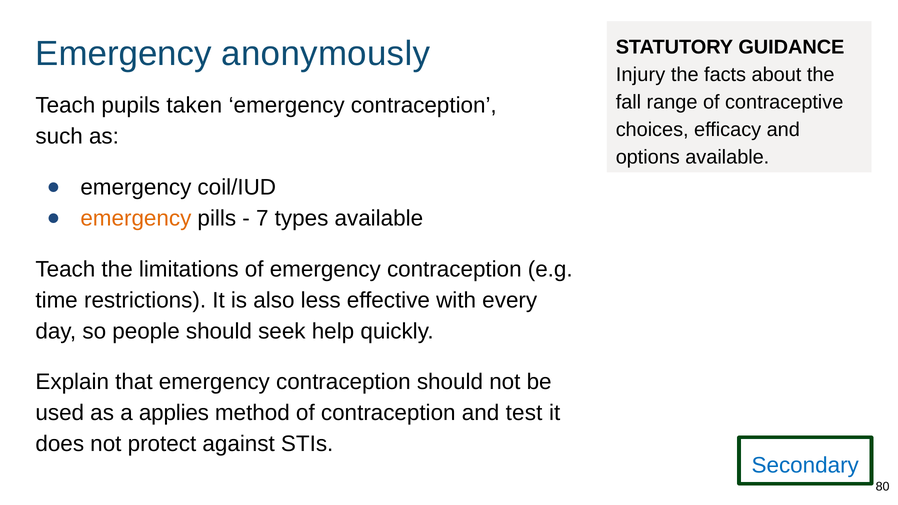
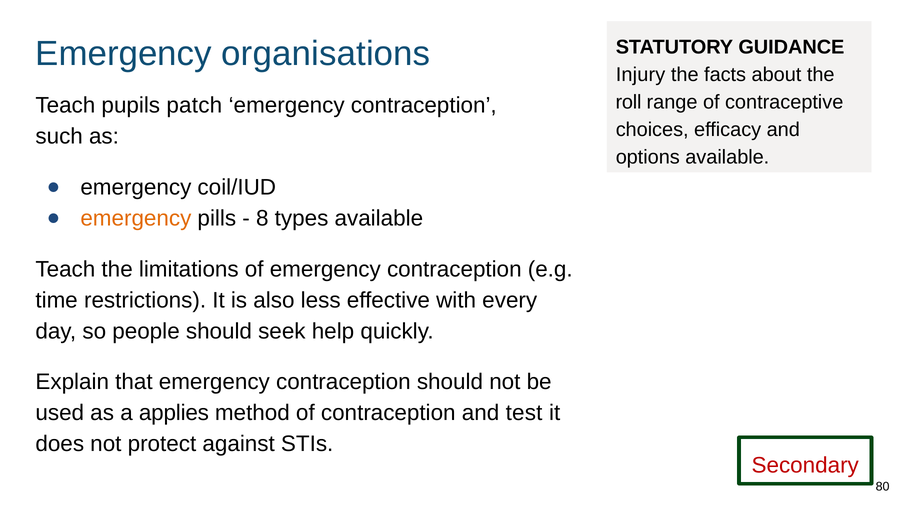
anonymously: anonymously -> organisations
fall: fall -> roll
taken: taken -> patch
7: 7 -> 8
Secondary colour: blue -> red
